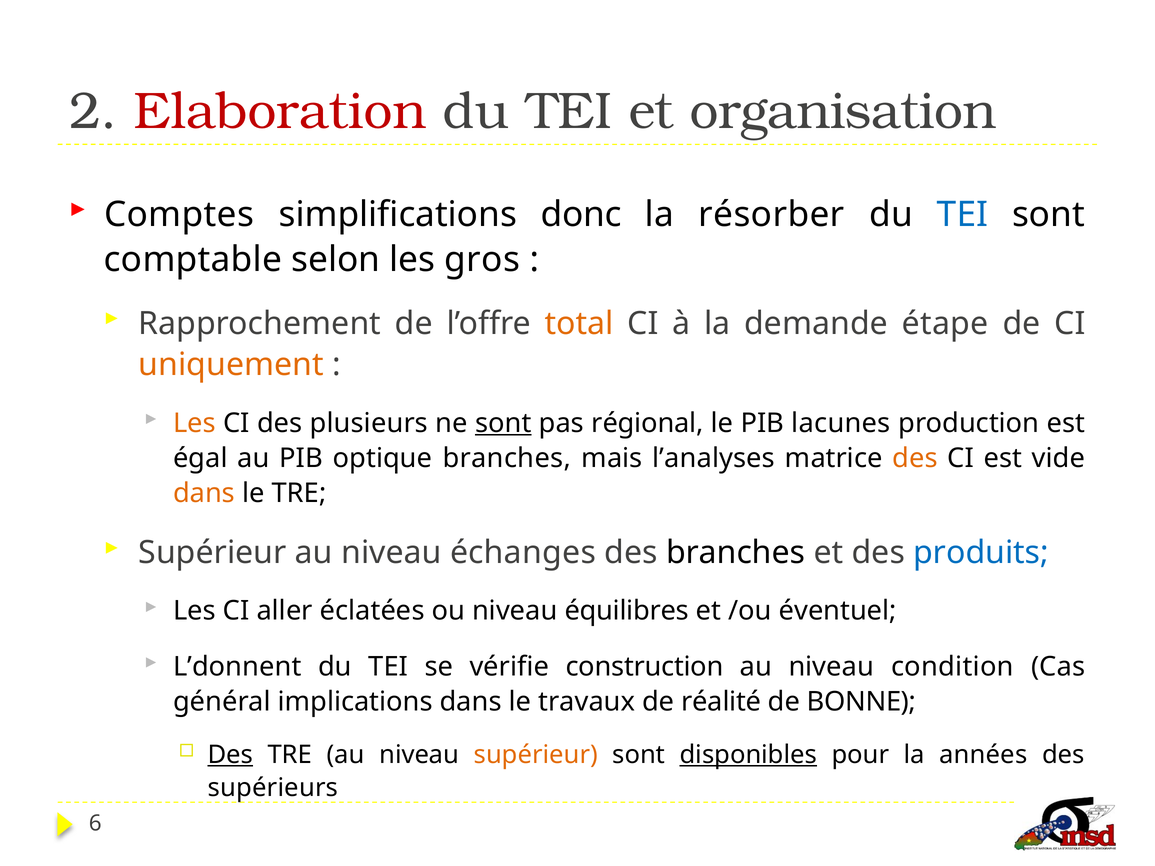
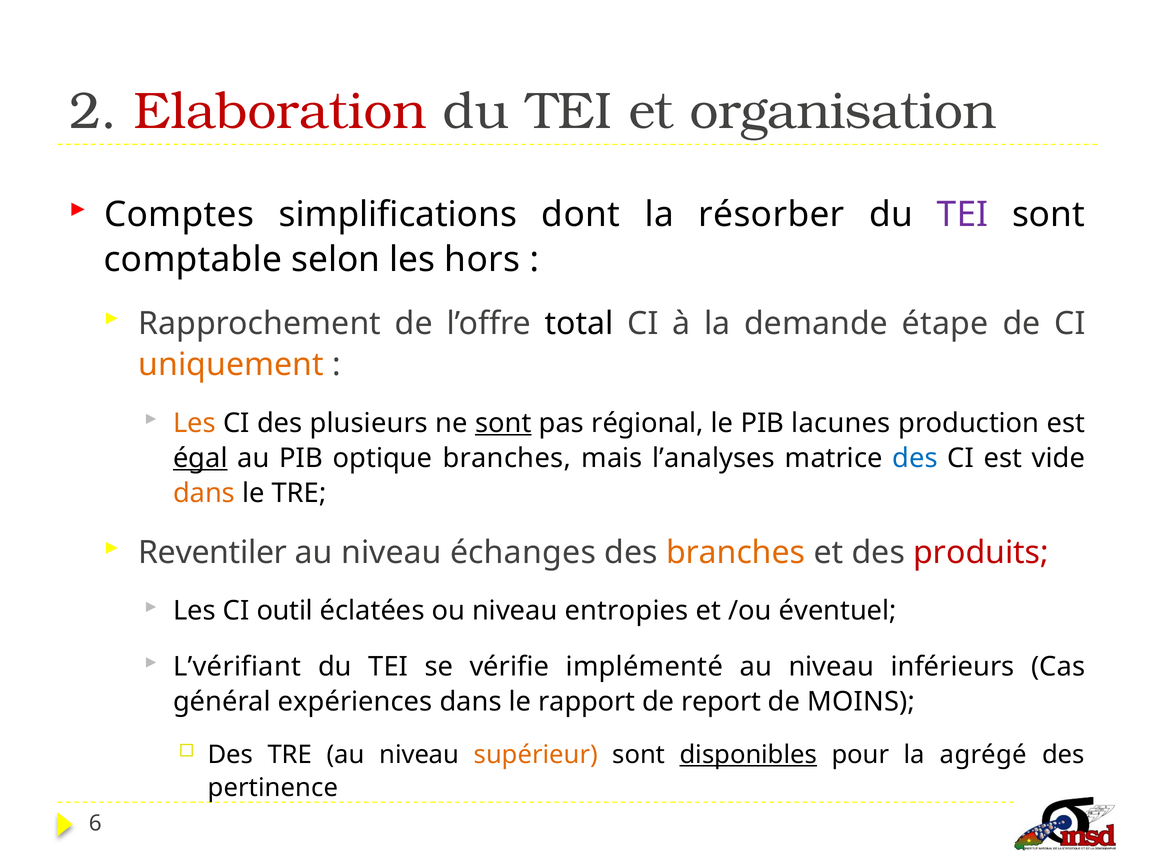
donc: donc -> dont
TEI at (962, 215) colour: blue -> purple
gros: gros -> hors
total colour: orange -> black
égal underline: none -> present
des at (915, 458) colour: orange -> blue
Supérieur at (213, 553): Supérieur -> Reventiler
branches at (736, 553) colour: black -> orange
produits colour: blue -> red
aller: aller -> outil
équilibres: équilibres -> entropies
L’donnent: L’donnent -> L’vérifiant
construction: construction -> implémenté
condition: condition -> inférieurs
implications: implications -> expériences
travaux: travaux -> rapport
réalité: réalité -> report
BONNE: BONNE -> MOINS
Des at (230, 755) underline: present -> none
années: années -> agrégé
supérieurs: supérieurs -> pertinence
